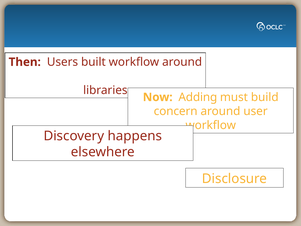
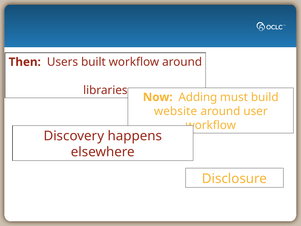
concern: concern -> website
